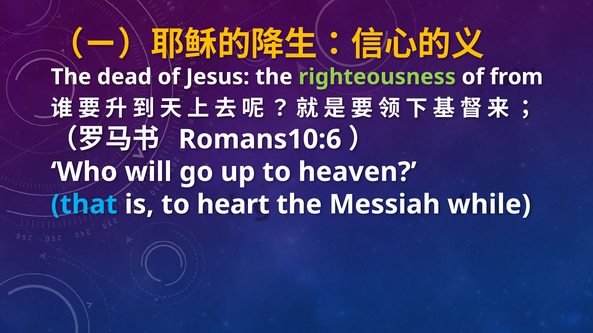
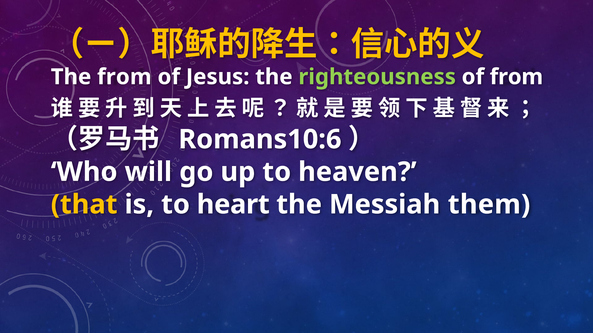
The dead: dead -> from
that colour: light blue -> yellow
while: while -> them
